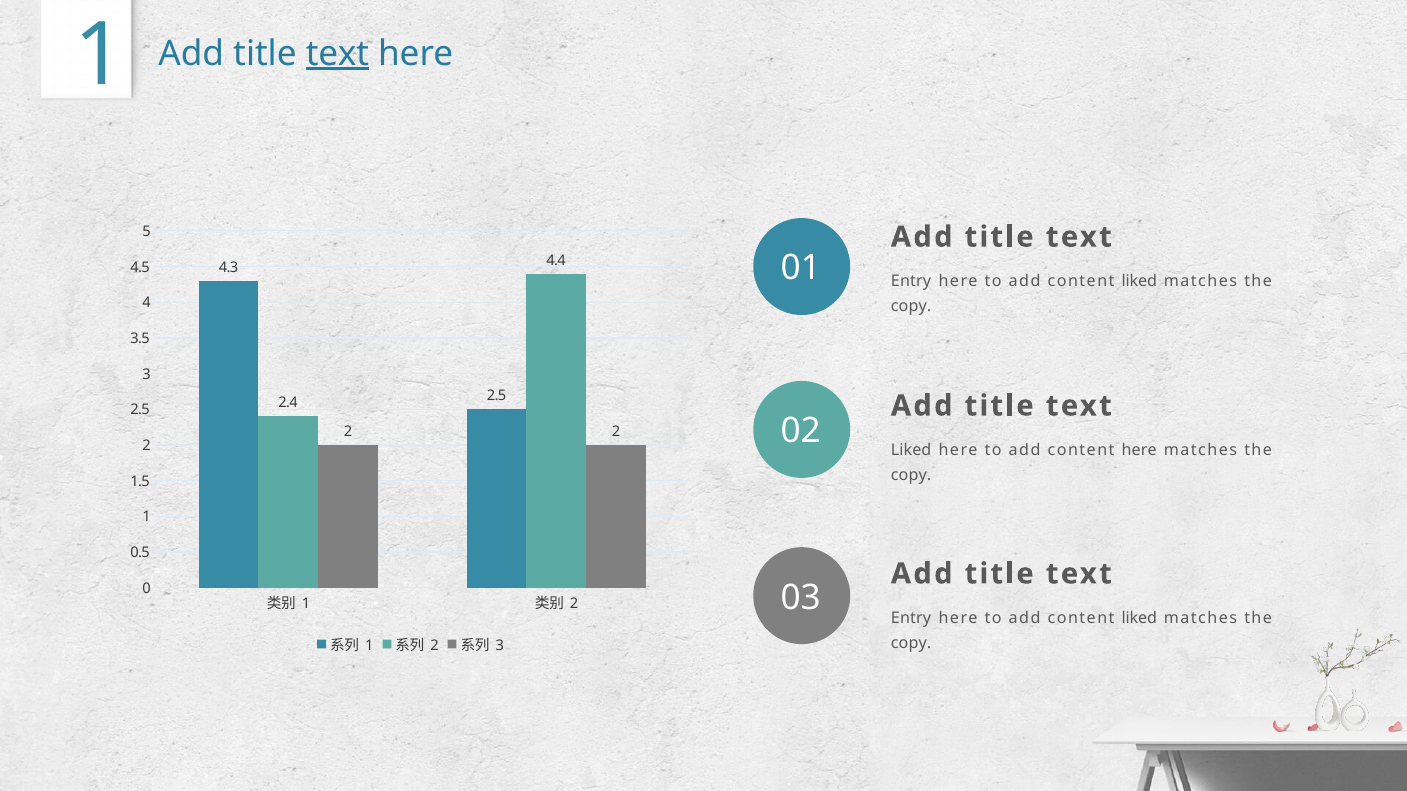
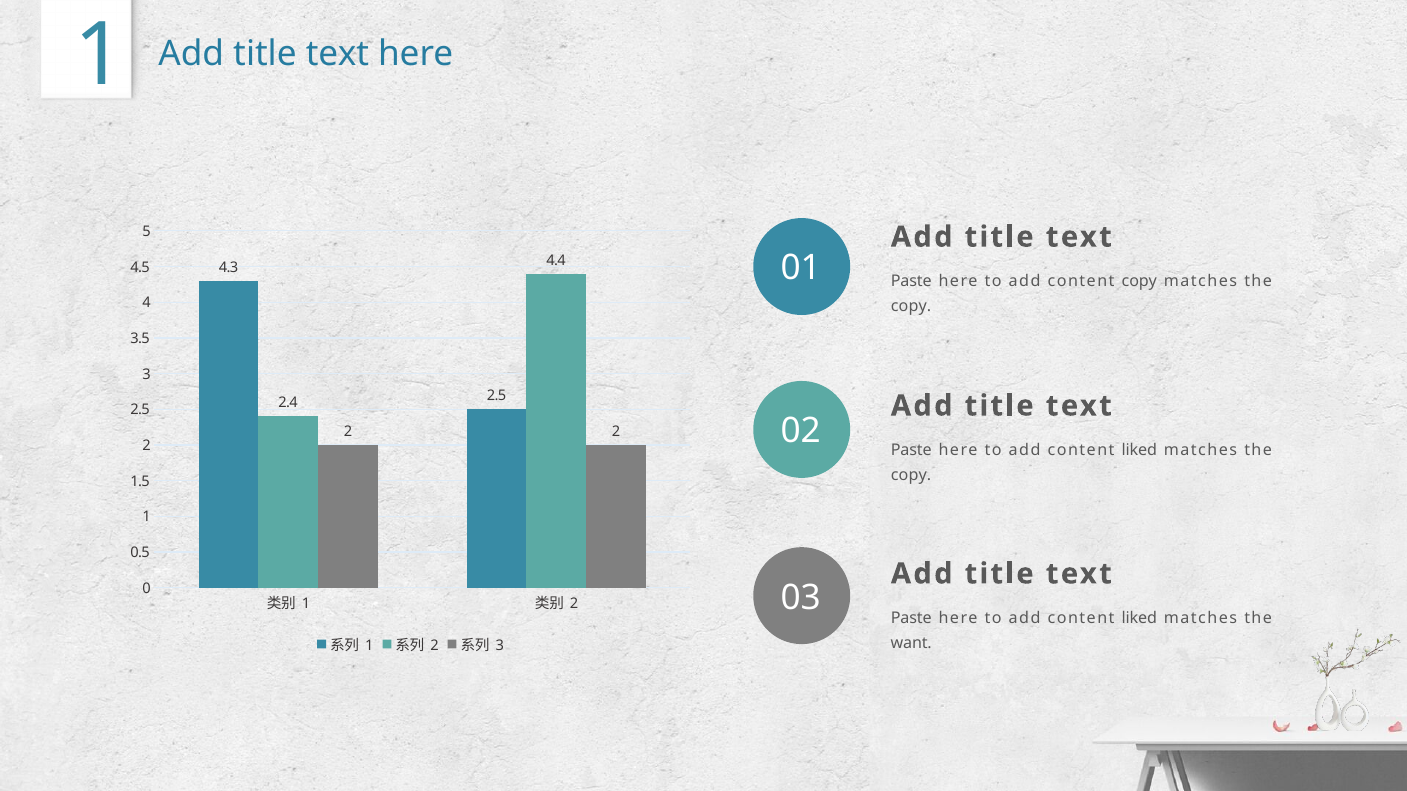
text at (337, 53) underline: present -> none
Entry at (911, 281): Entry -> Paste
liked at (1139, 281): liked -> copy
Liked at (911, 450): Liked -> Paste
here at (1139, 450): here -> liked
Entry at (911, 618): Entry -> Paste
copy at (911, 643): copy -> want
